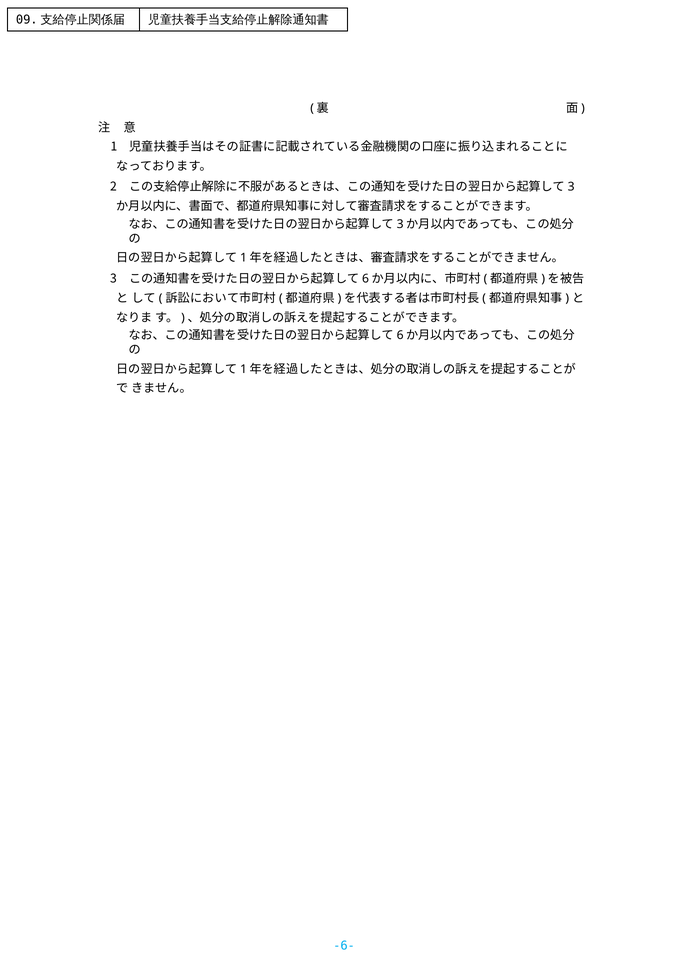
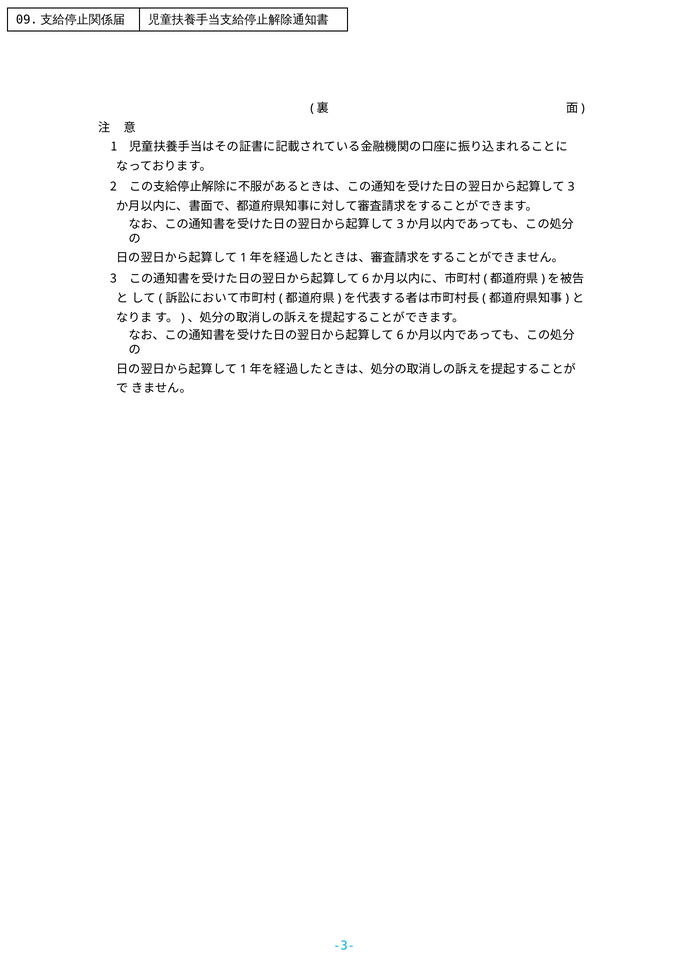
-6-: -6- -> -3-
